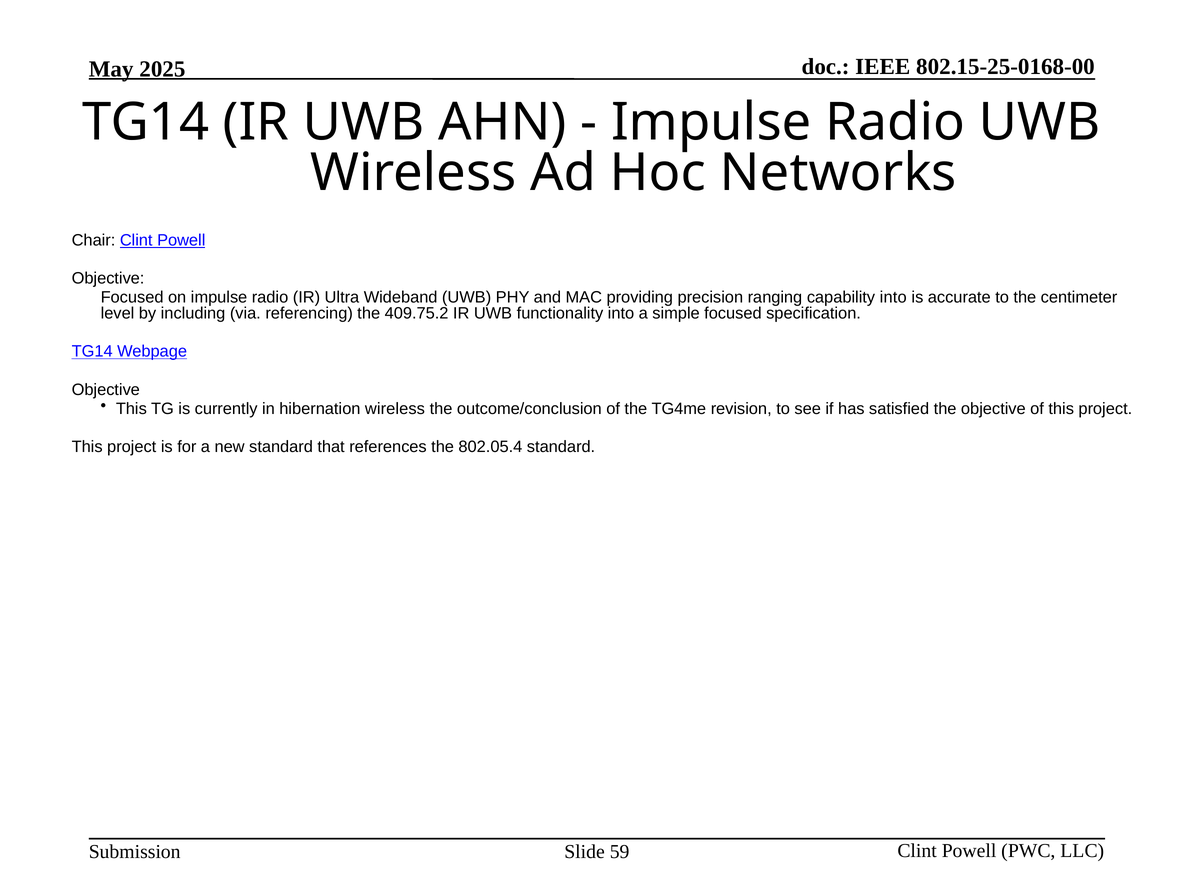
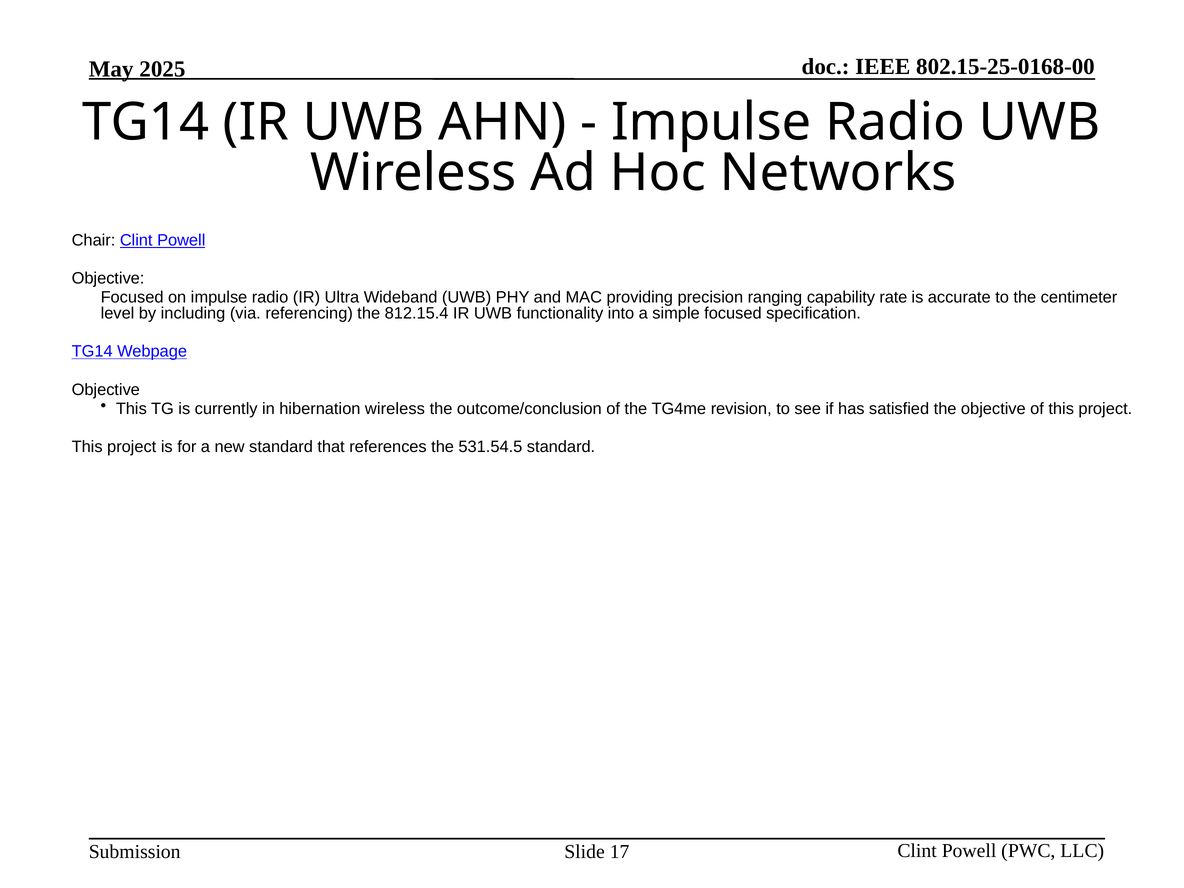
capability into: into -> rate
409.75.2: 409.75.2 -> 812.15.4
802.05.4: 802.05.4 -> 531.54.5
59: 59 -> 17
